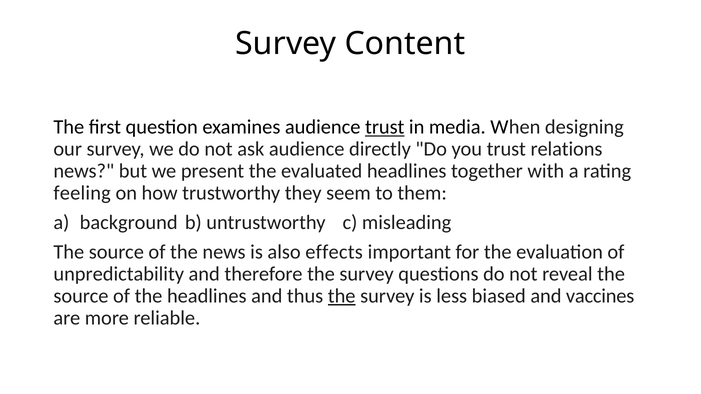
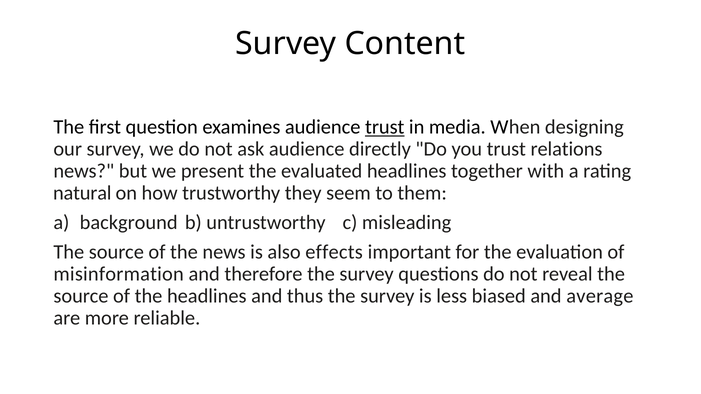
feeling: feeling -> natural
unpredictability: unpredictability -> misinformation
the at (342, 296) underline: present -> none
vaccines: vaccines -> average
